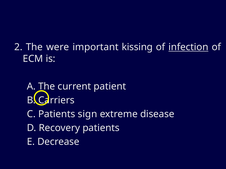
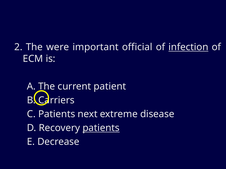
kissing: kissing -> official
sign: sign -> next
patients at (101, 128) underline: none -> present
